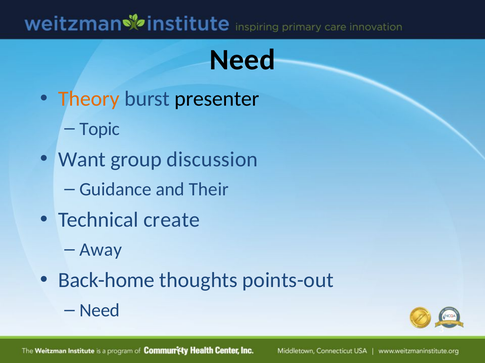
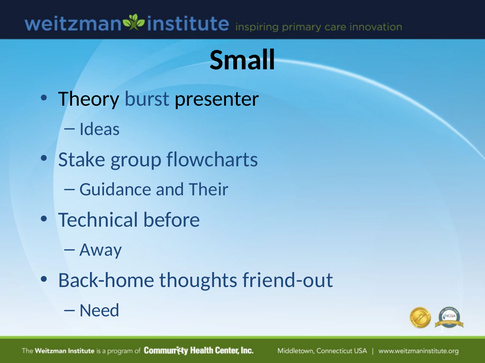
Need at (242, 60): Need -> Small
Theory colour: orange -> black
Topic: Topic -> Ideas
Want: Want -> Stake
discussion: discussion -> flowcharts
create: create -> before
points-out: points-out -> friend-out
